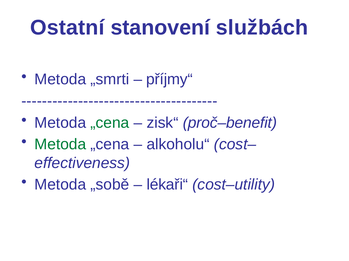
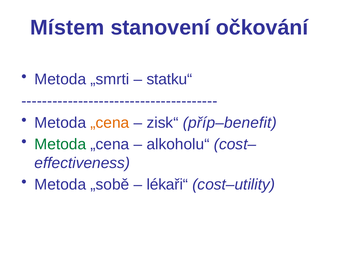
Ostatní: Ostatní -> Místem
službách: službách -> očkování
příjmy“: příjmy“ -> statku“
„cena at (110, 123) colour: green -> orange
proč–benefit: proč–benefit -> příp–benefit
